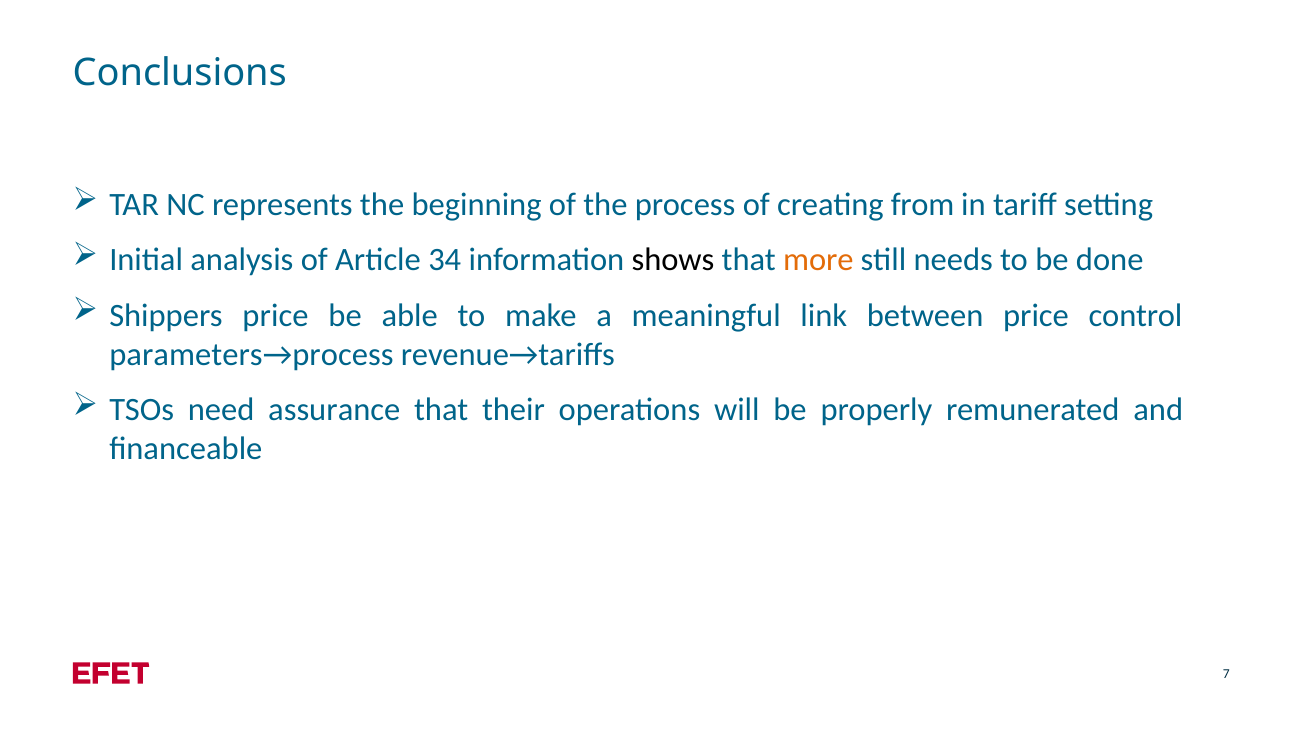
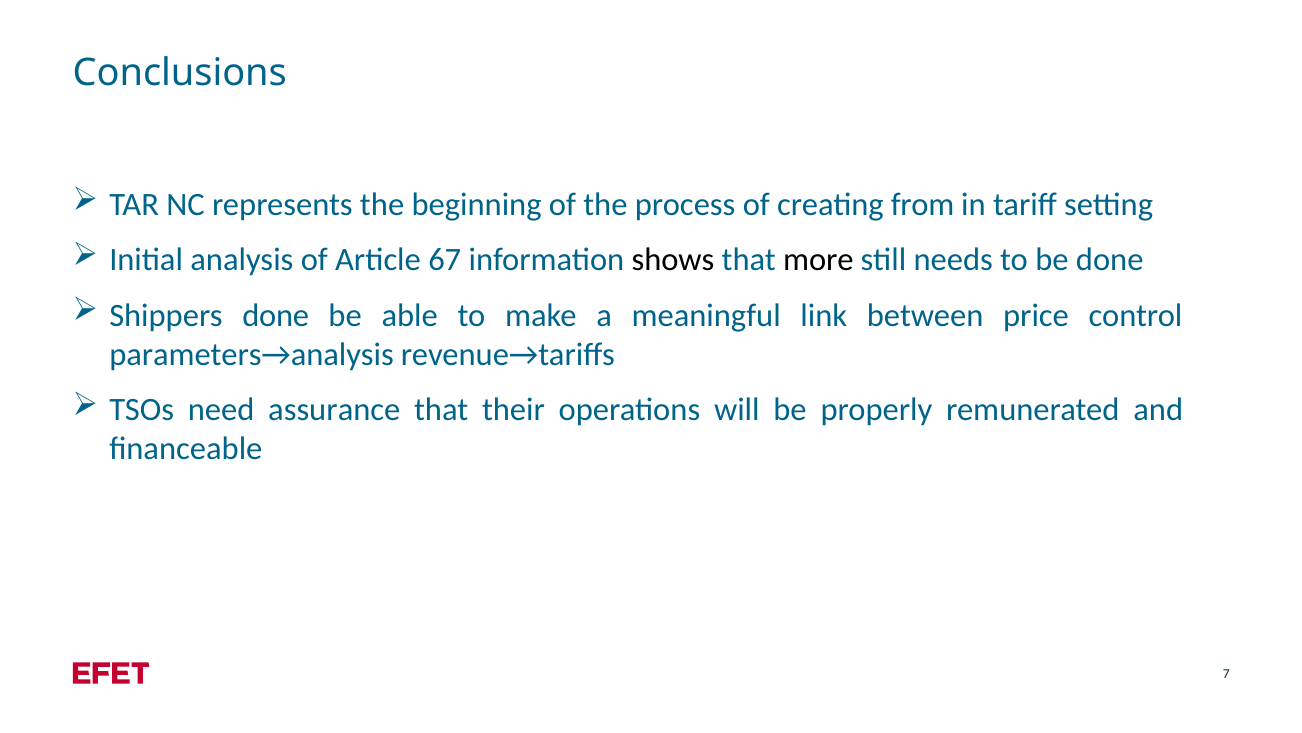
34: 34 -> 67
more colour: orange -> black
Shippers price: price -> done
parameters→process: parameters→process -> parameters→analysis
